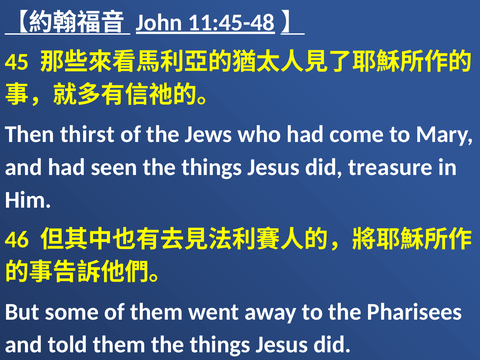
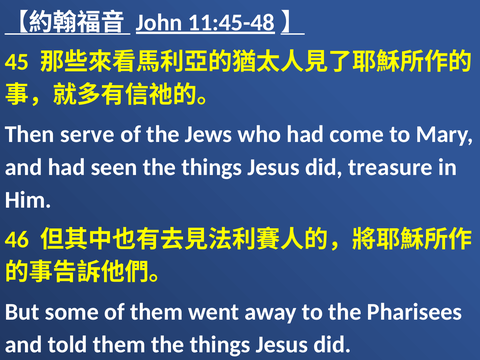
thirst: thirst -> serve
